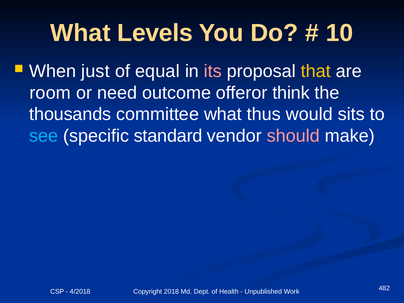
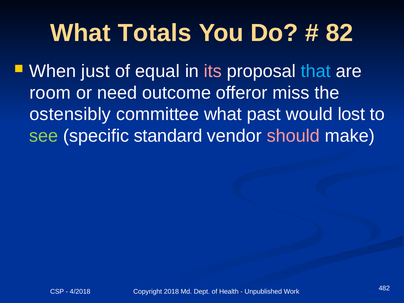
Levels: Levels -> Totals
10: 10 -> 82
that colour: yellow -> light blue
think: think -> miss
thousands: thousands -> ostensibly
thus: thus -> past
sits: sits -> lost
see colour: light blue -> light green
